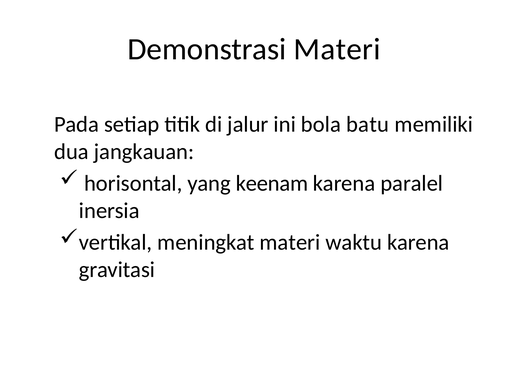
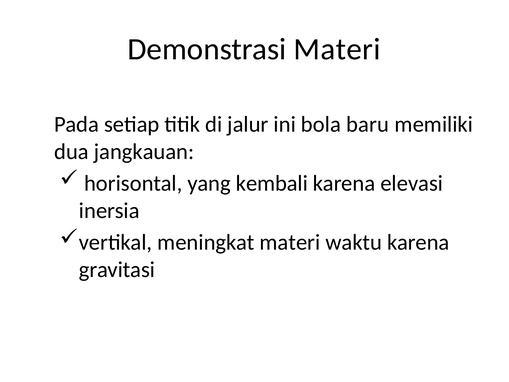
batu: batu -> baru
keenam: keenam -> kembali
paralel: paralel -> elevasi
